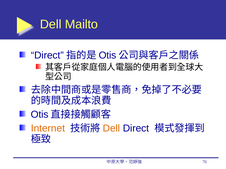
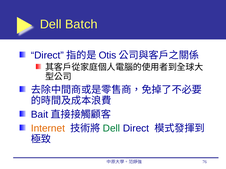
Mailto: Mailto -> Batch
Otis at (40, 115): Otis -> Bait
Dell at (111, 129) colour: orange -> green
